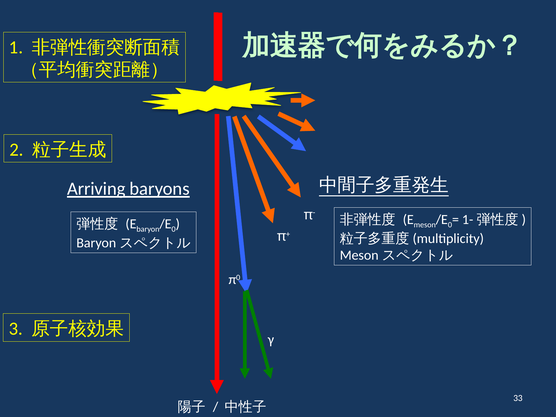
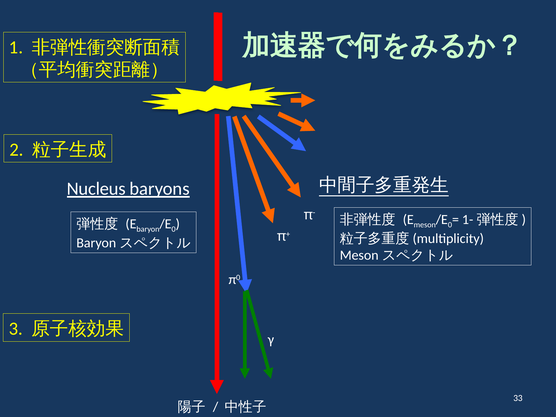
Arriving: Arriving -> Nucleus
